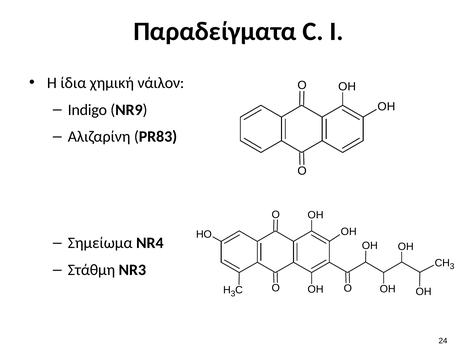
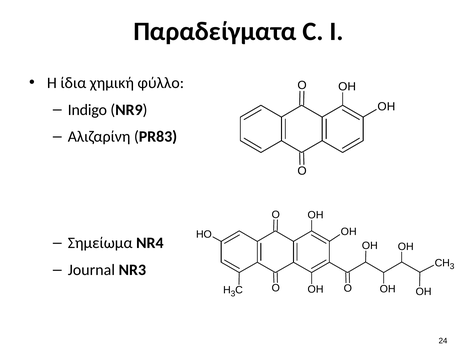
νάιλον: νάιλον -> φύλλο
Στάθμη: Στάθμη -> Journal
